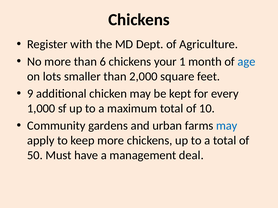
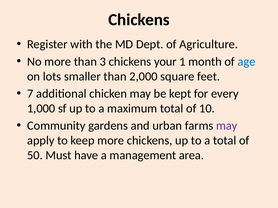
6: 6 -> 3
9: 9 -> 7
may at (227, 126) colour: blue -> purple
deal: deal -> area
